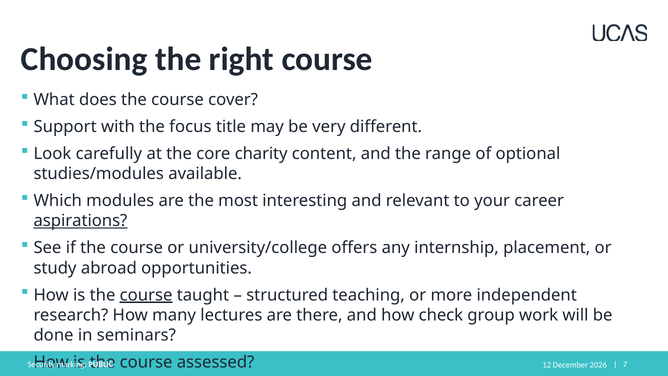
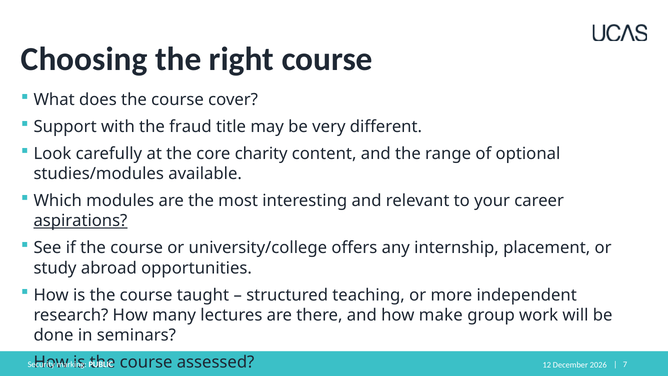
focus: focus -> fraud
course at (146, 295) underline: present -> none
check: check -> make
